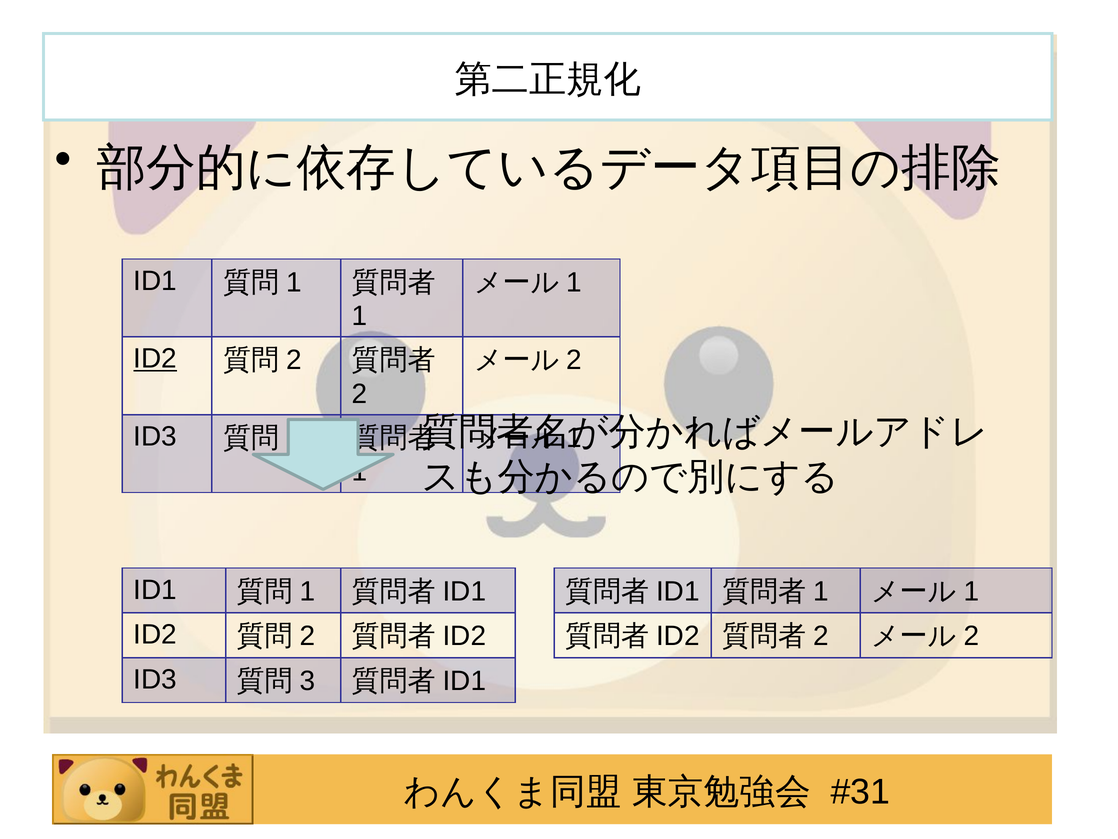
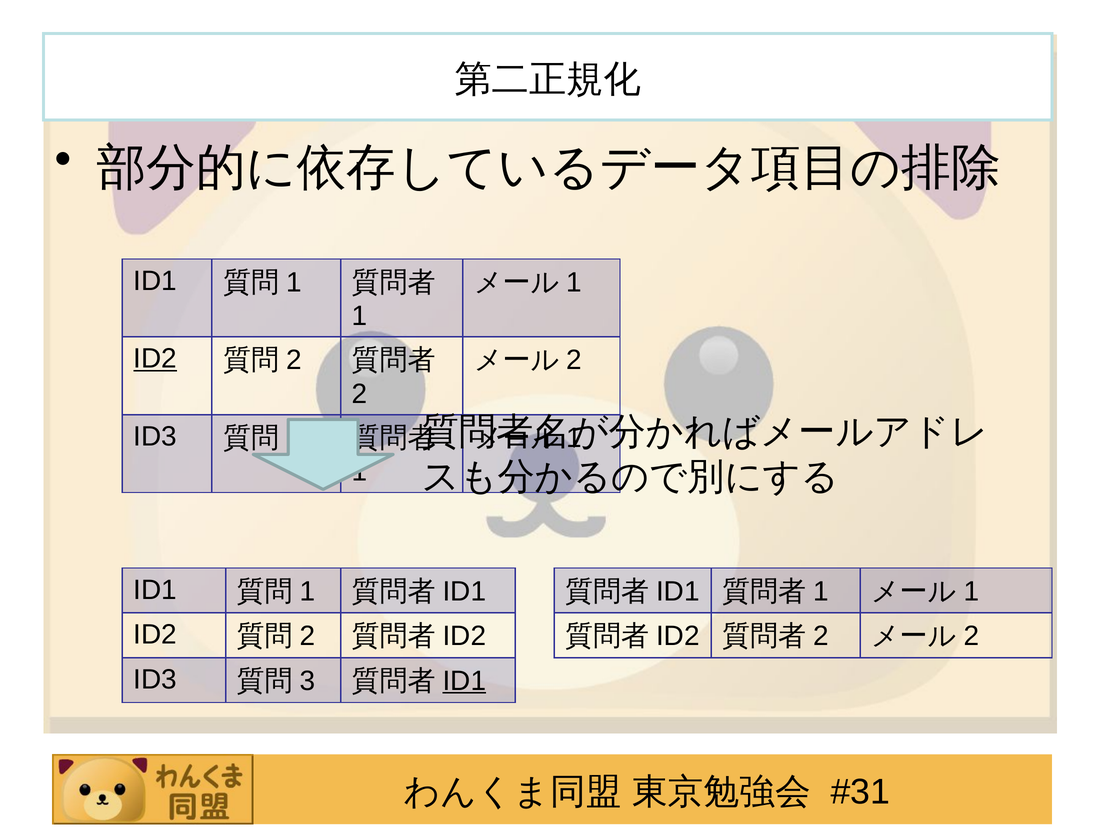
ID1 at (464, 680) underline: none -> present
